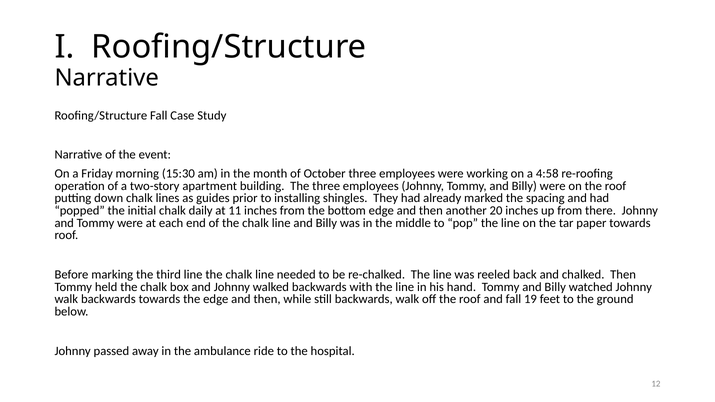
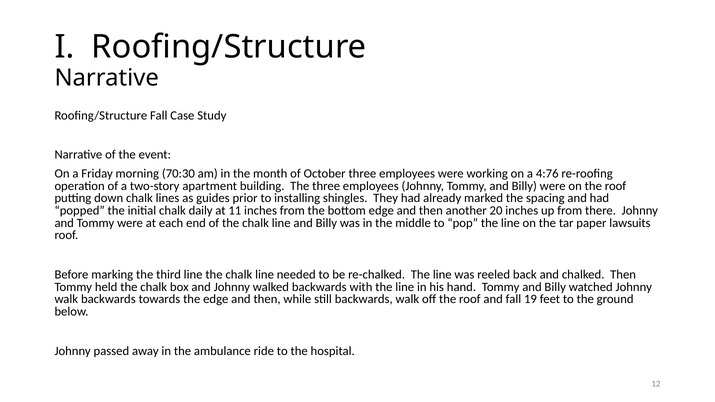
15:30: 15:30 -> 70:30
4:58: 4:58 -> 4:76
paper towards: towards -> lawsuits
